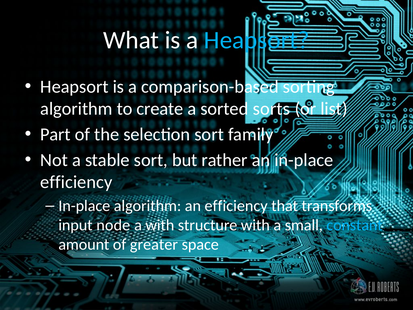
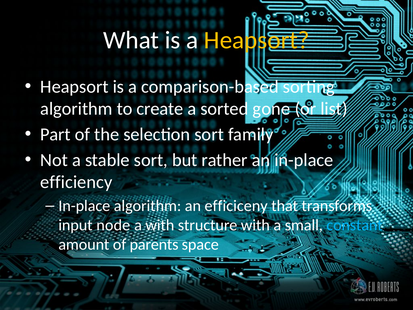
Heapsort at (257, 40) colour: light blue -> yellow
sorts: sorts -> gone
an efficiency: efficiency -> efficiceny
greater: greater -> parents
